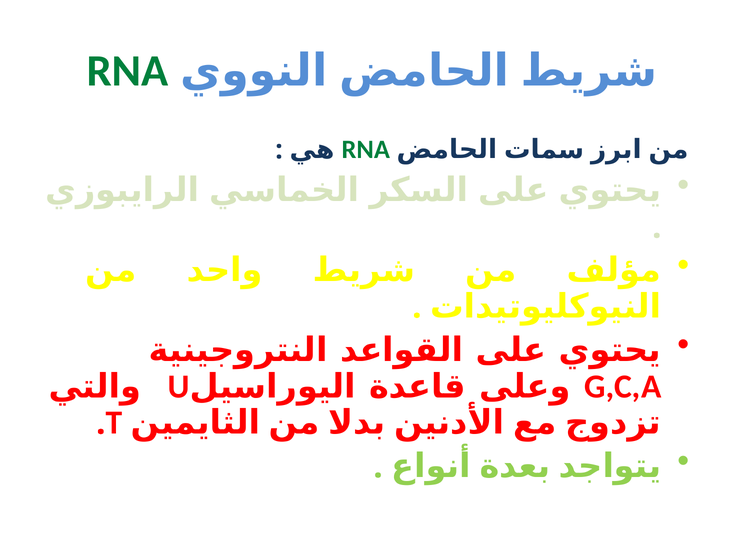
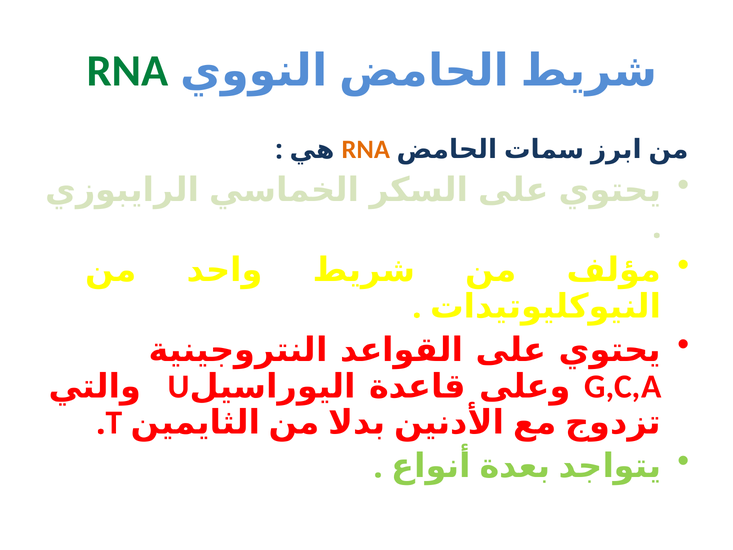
RNA at (366, 150) colour: green -> orange
